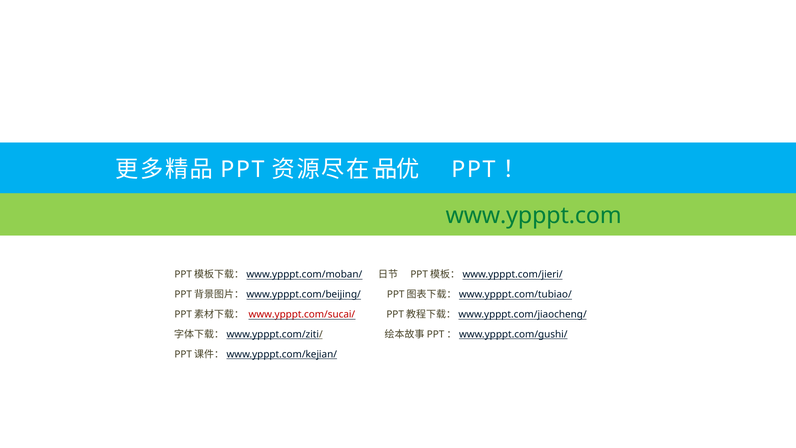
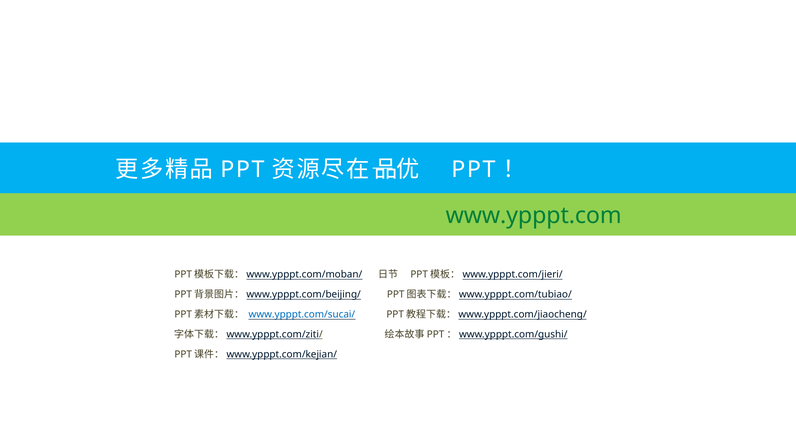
www.ypppt.com/sucai/ colour: red -> blue
